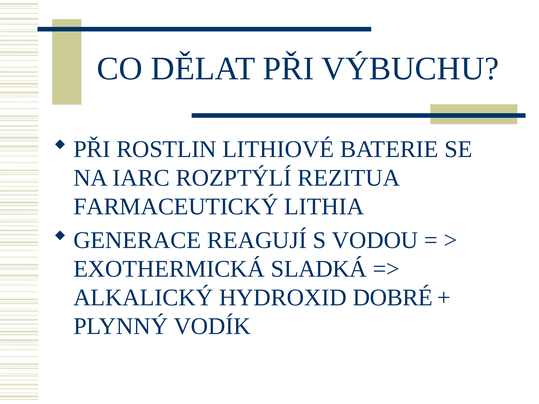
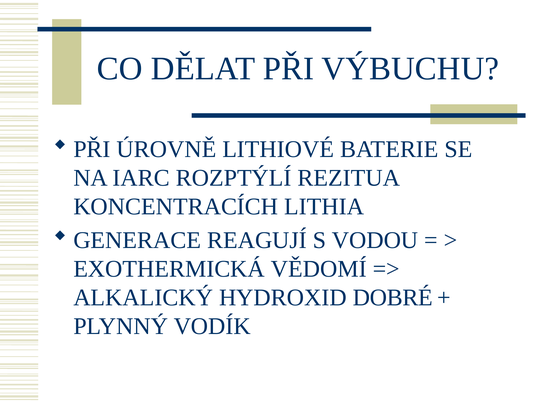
ROSTLIN: ROSTLIN -> ÚROVNĚ
FARMACEUTICKÝ: FARMACEUTICKÝ -> KONCENTRACÍCH
SLADKÁ: SLADKÁ -> VĚDOMÍ
